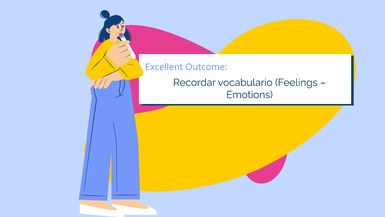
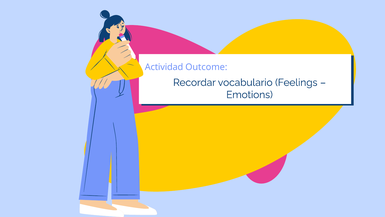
Excellent: Excellent -> Actividad
